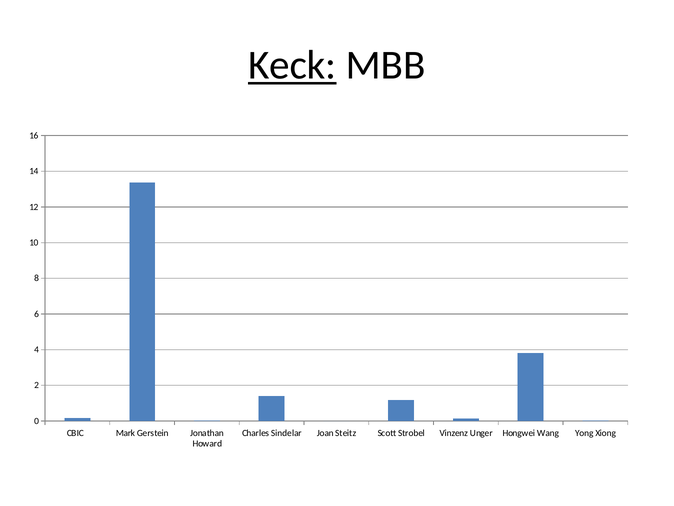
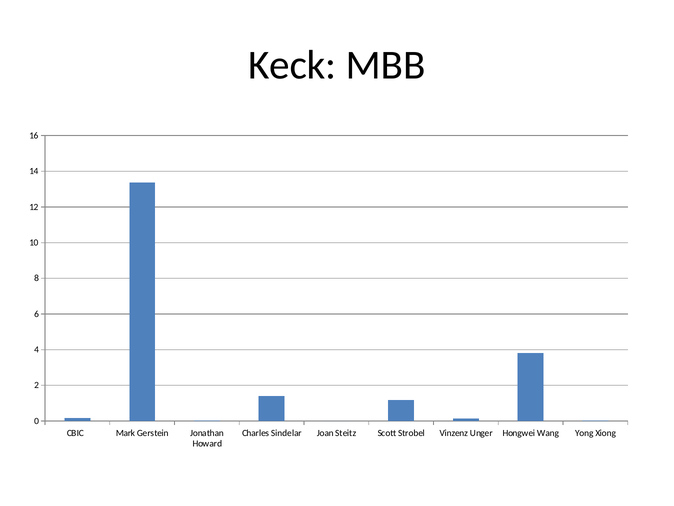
Keck underline: present -> none
